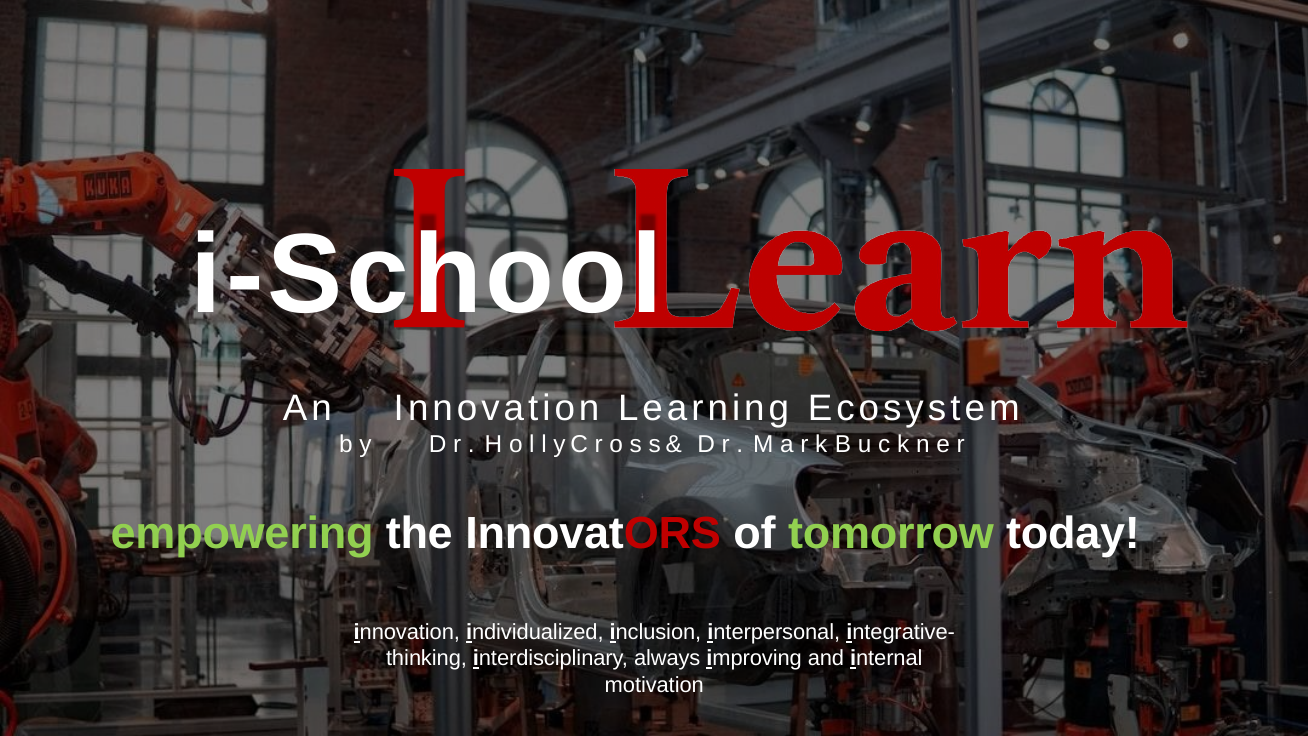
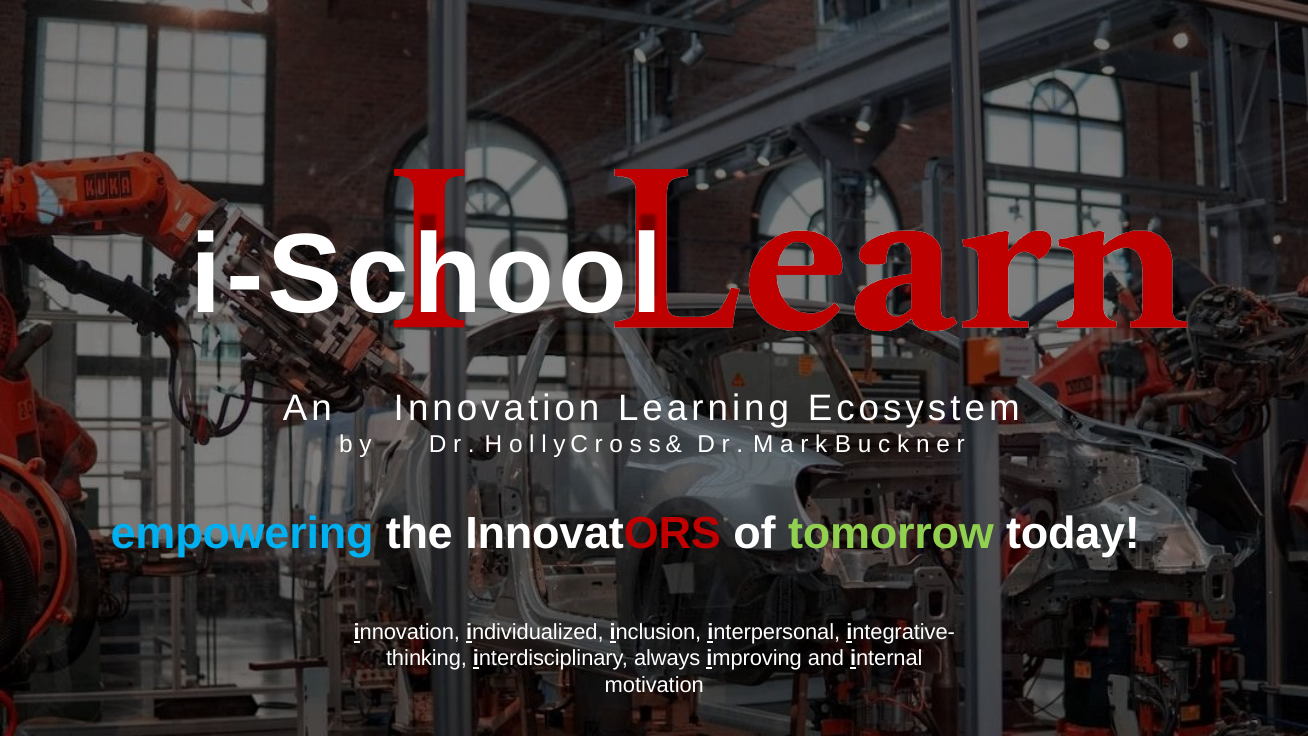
empowering colour: light green -> light blue
